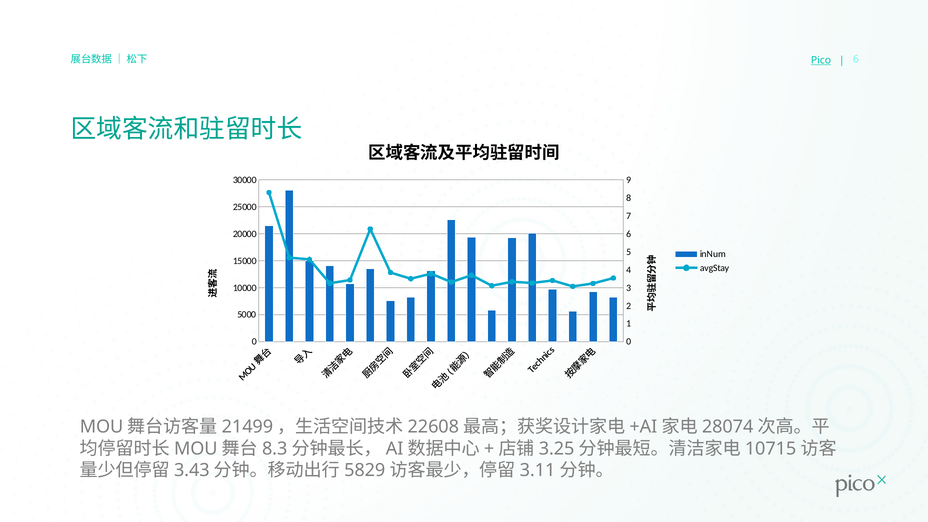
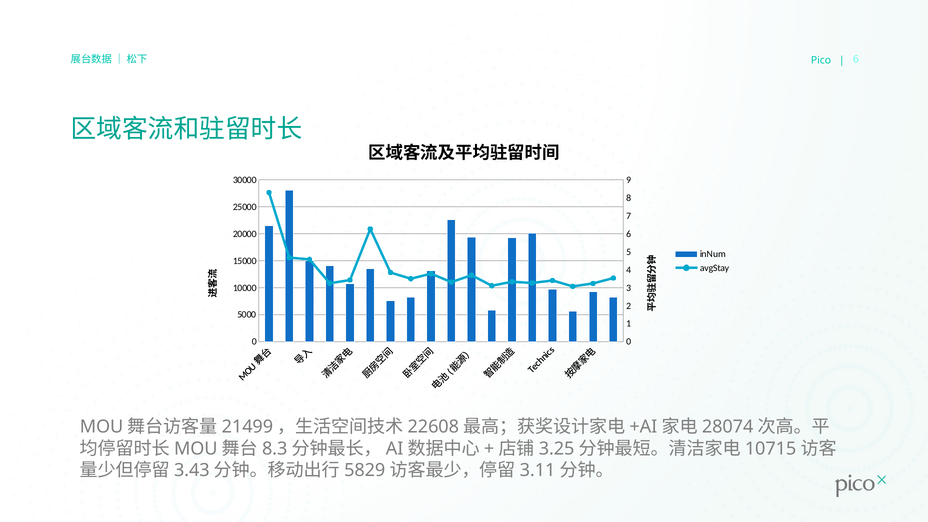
Pico underline: present -> none
